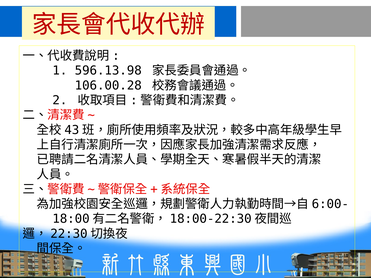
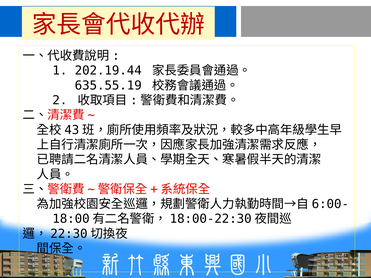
596.13.98: 596.13.98 -> 202.19.44
106.00.28: 106.00.28 -> 635.55.19
